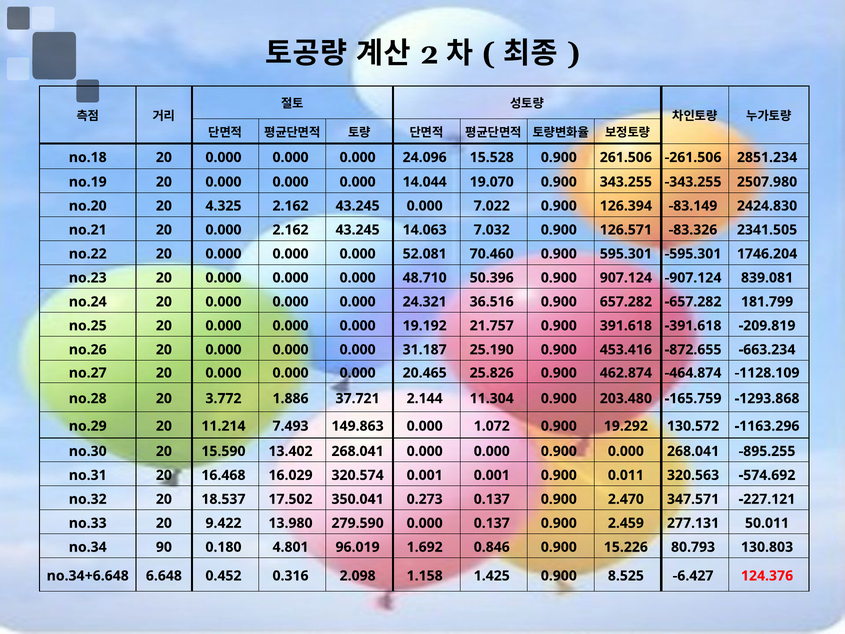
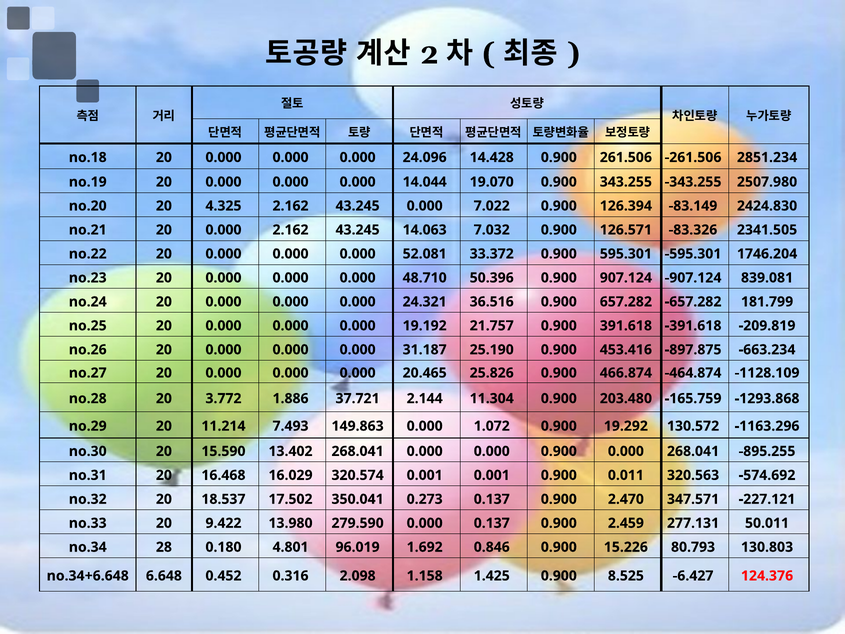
15.528: 15.528 -> 14.428
70.460: 70.460 -> 33.372
-872.655: -872.655 -> -897.875
462.874: 462.874 -> 466.874
90: 90 -> 28
